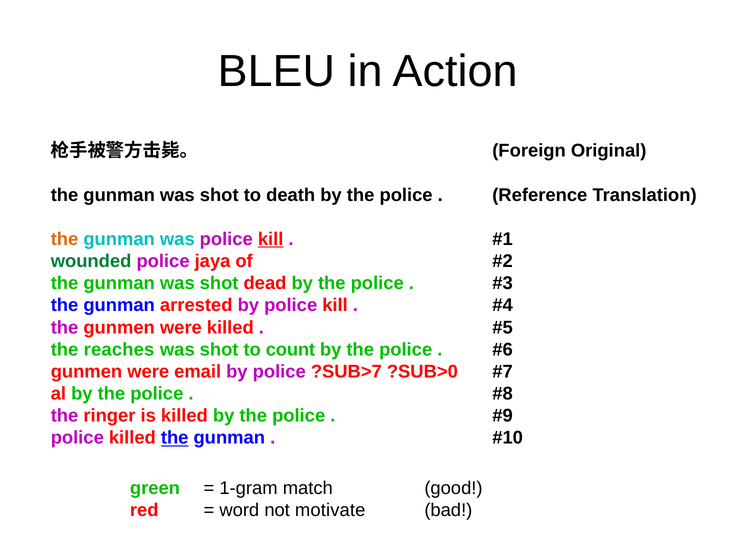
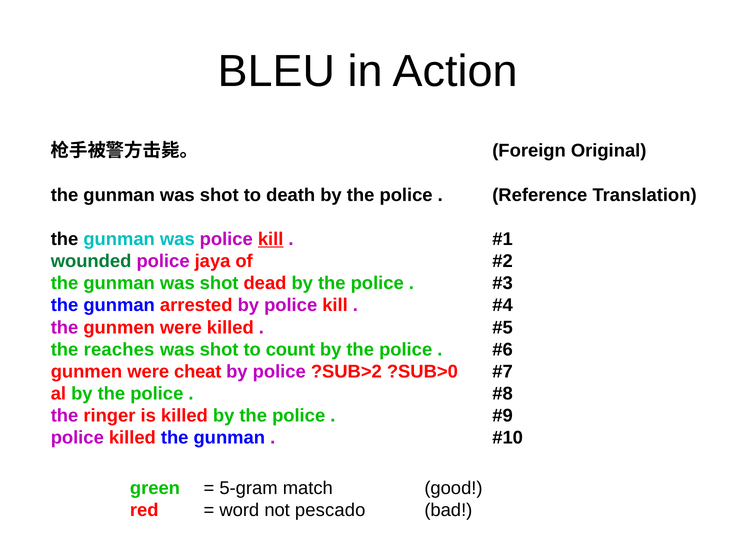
the at (65, 239) colour: orange -> black
email: email -> cheat
?SUB>7: ?SUB>7 -> ?SUB>2
the at (175, 438) underline: present -> none
1-gram: 1-gram -> 5-gram
motivate: motivate -> pescado
